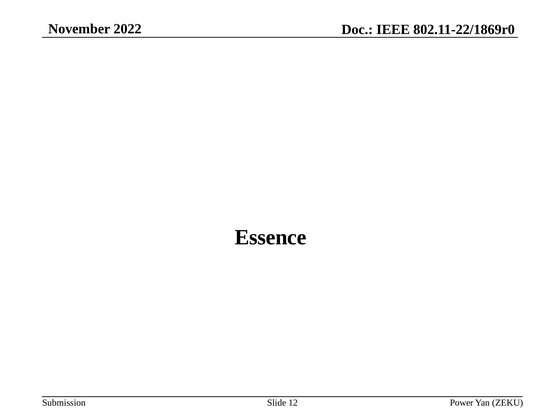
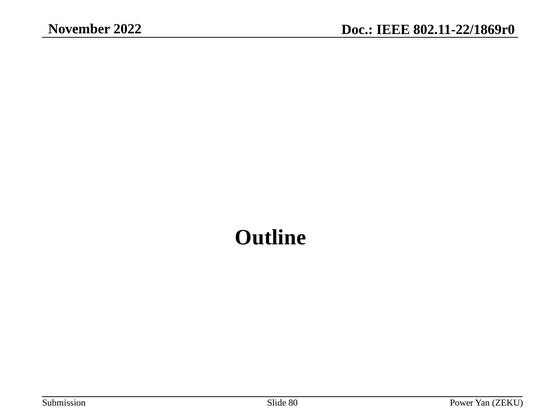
Essence: Essence -> Outline
12: 12 -> 80
